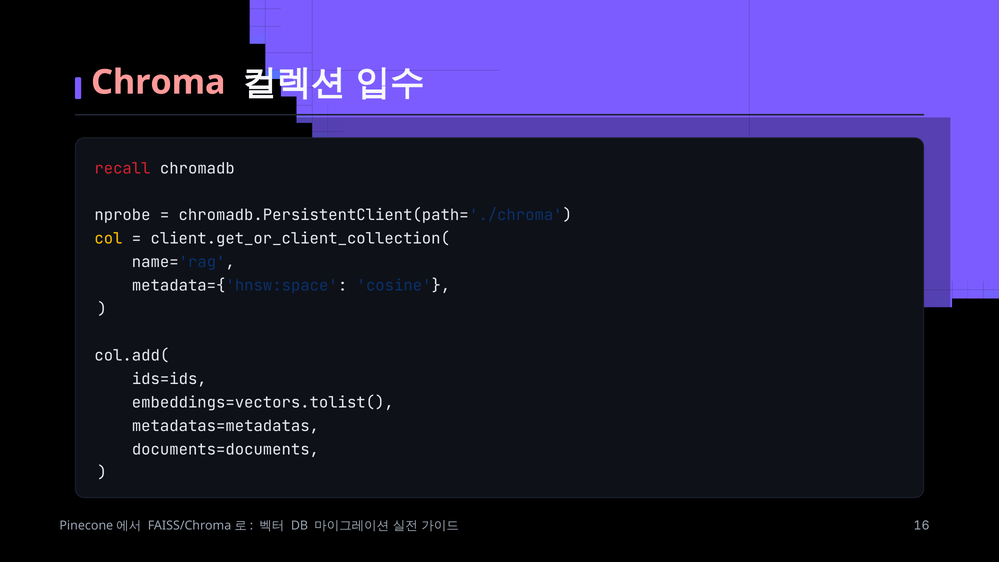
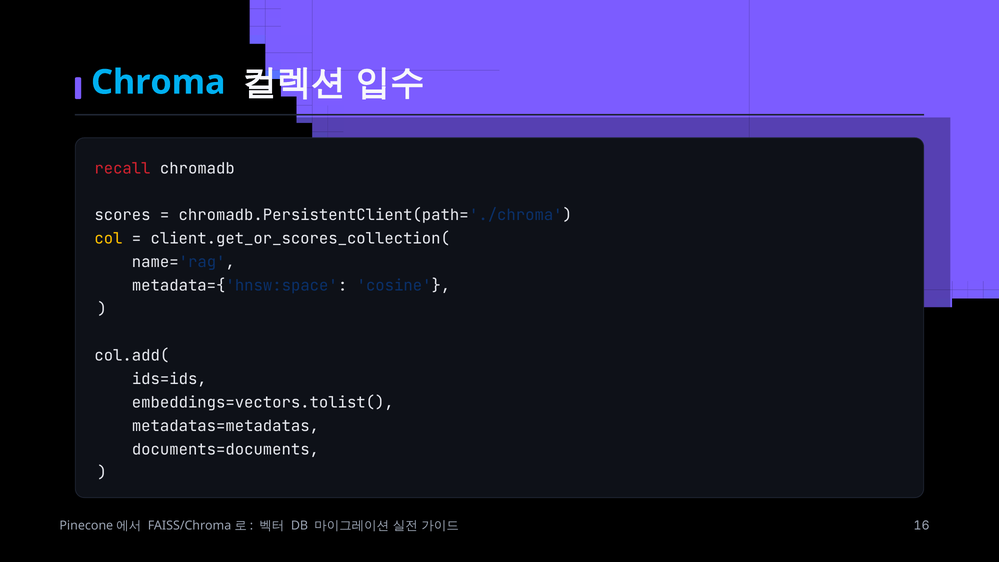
Chroma colour: pink -> light blue
nprobe: nprobe -> scores
client.get_or_client_collection(: client.get_or_client_collection( -> client.get_or_scores_collection(
